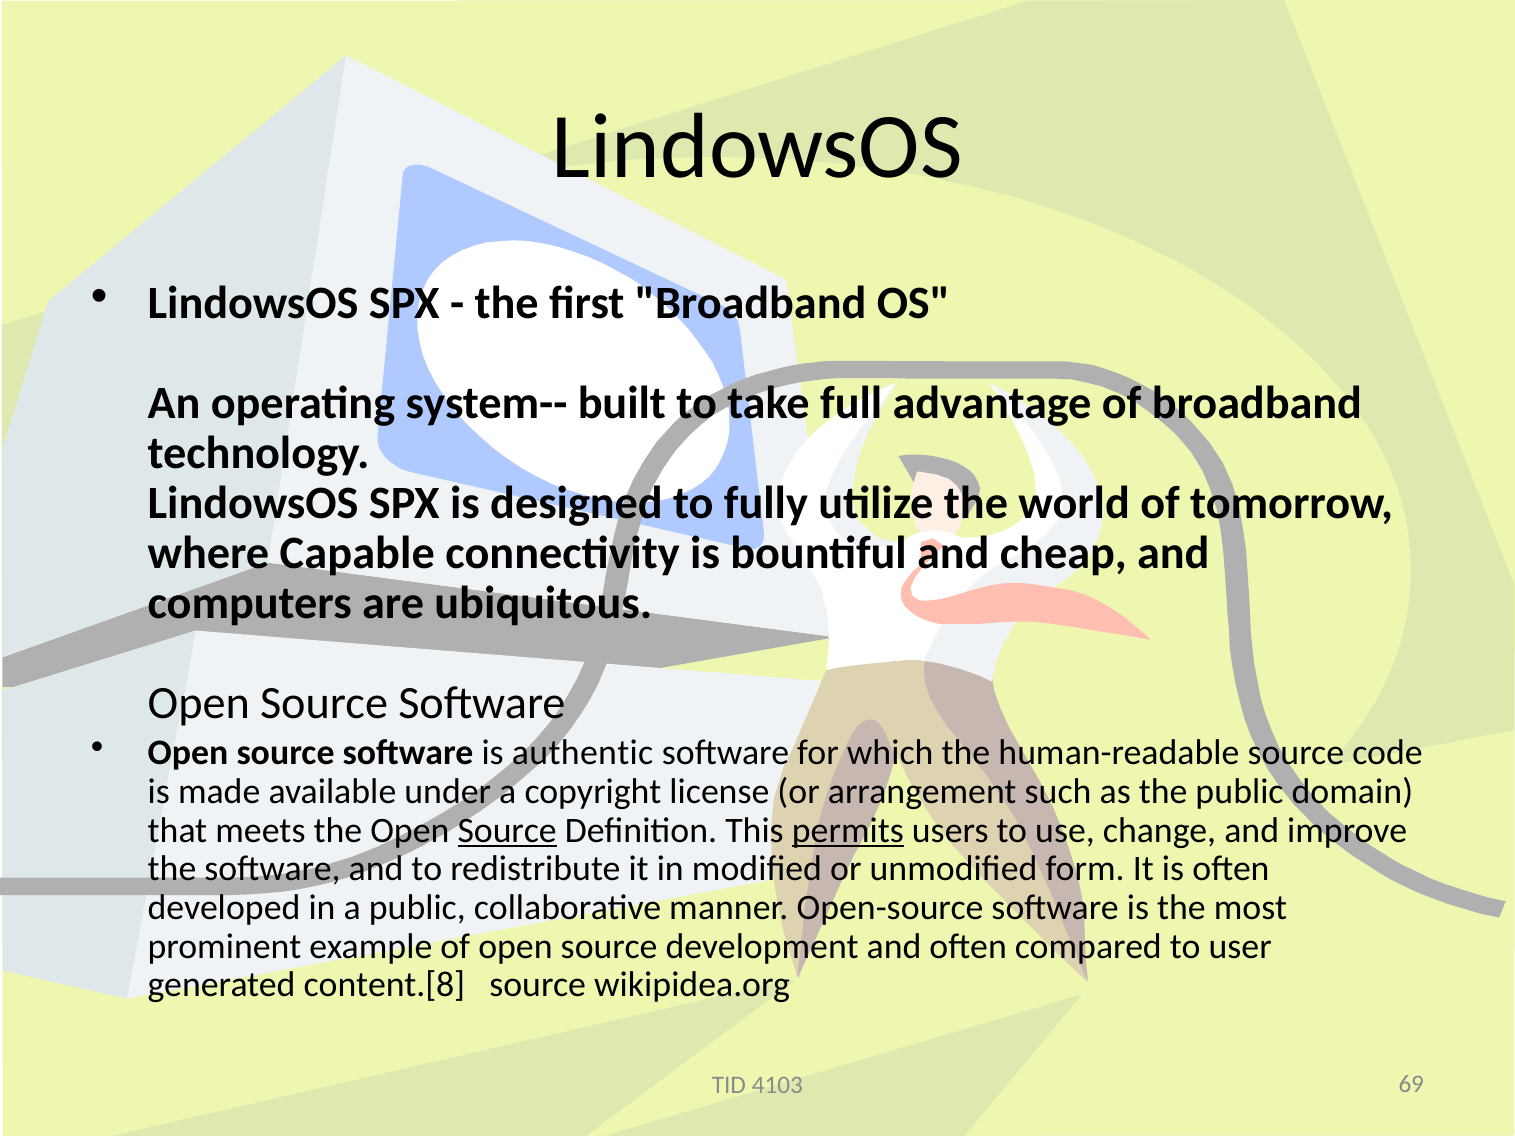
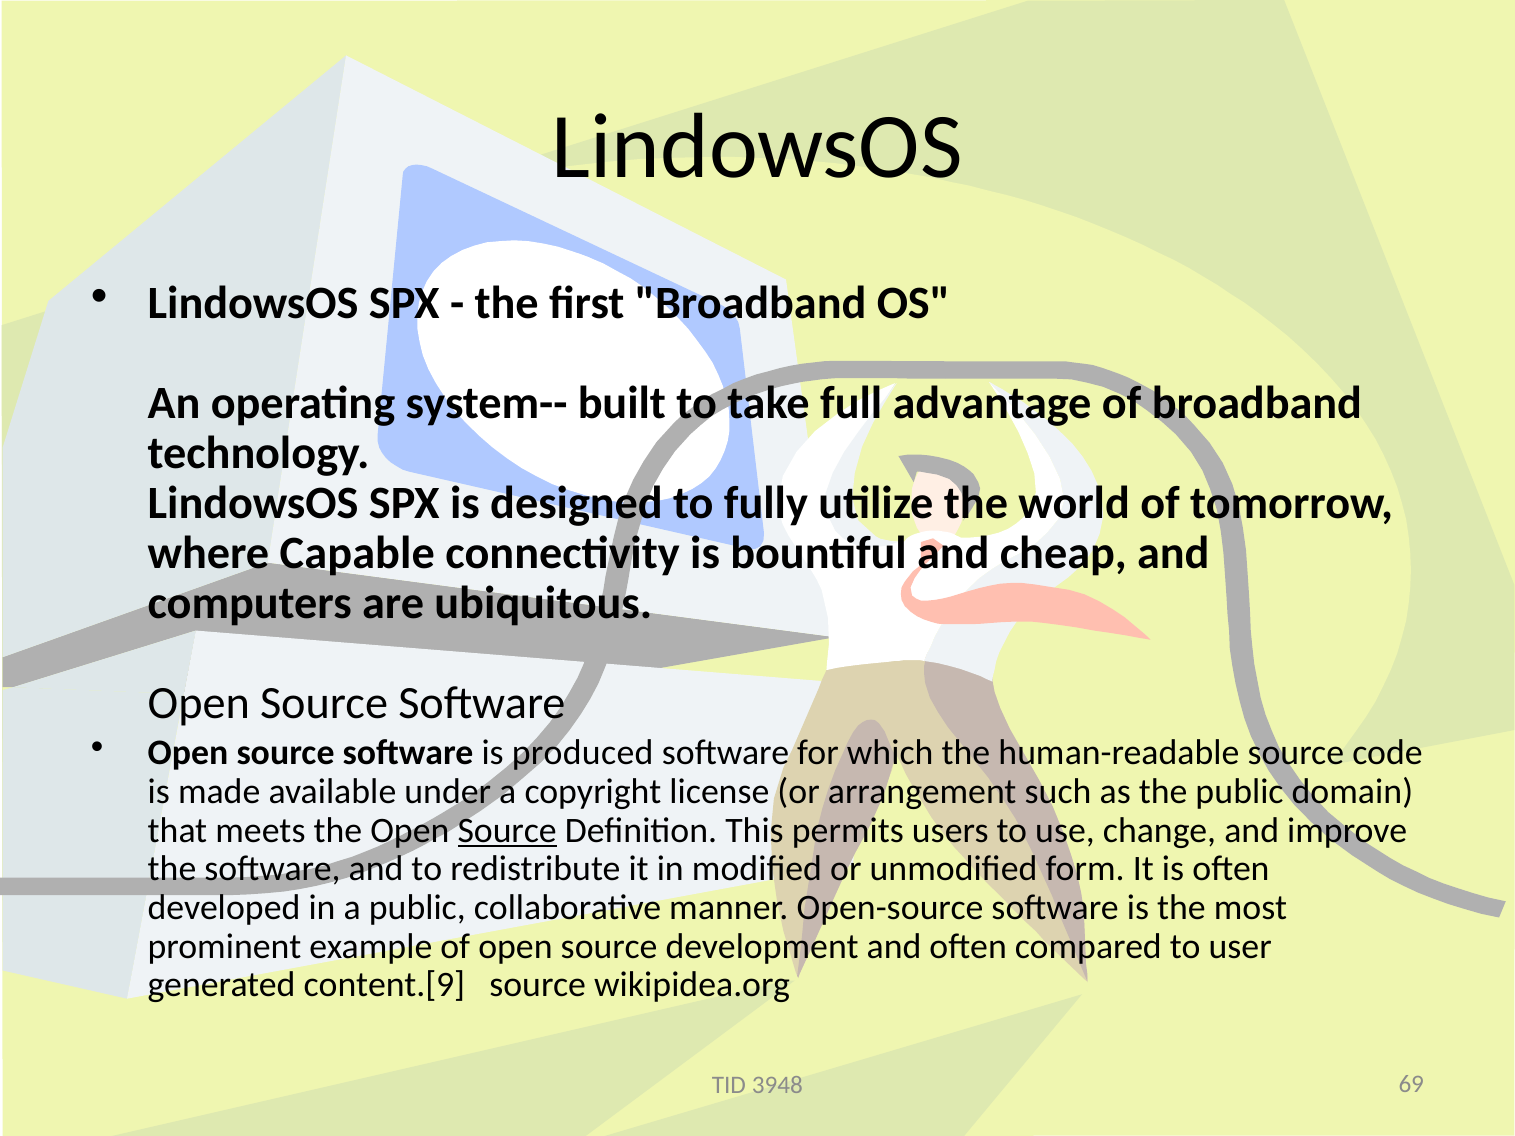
authentic: authentic -> produced
permits underline: present -> none
content.[8: content.[8 -> content.[9
4103: 4103 -> 3948
